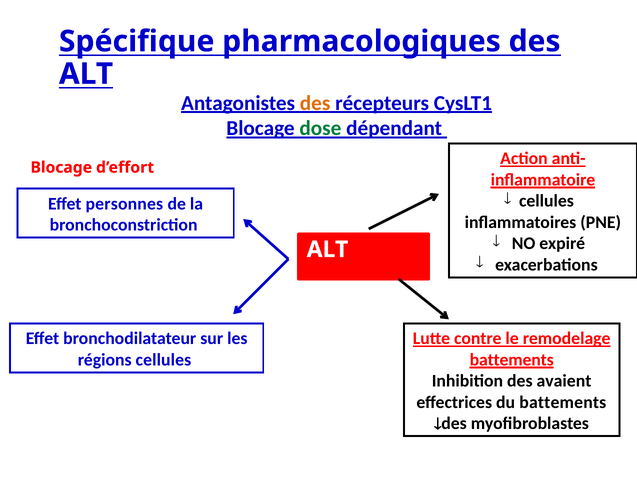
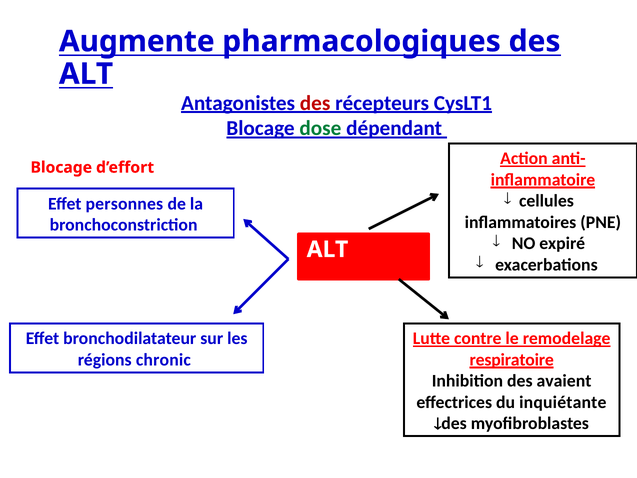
Spécifique: Spécifique -> Augmente
des at (315, 103) colour: orange -> red
régions cellules: cellules -> chronic
battements at (512, 360): battements -> respiratoire
du battements: battements -> inquiétante
